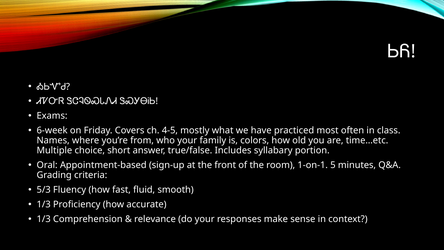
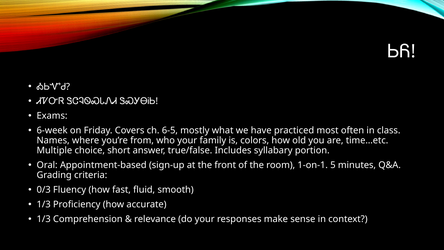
4-5: 4-5 -> 6-5
5/3: 5/3 -> 0/3
